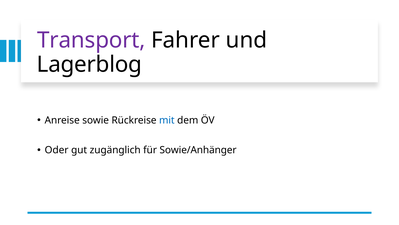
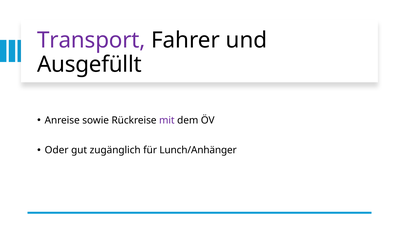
Lagerblog: Lagerblog -> Ausgefüllt
mit colour: blue -> purple
Sowie/Anhänger: Sowie/Anhänger -> Lunch/Anhänger
